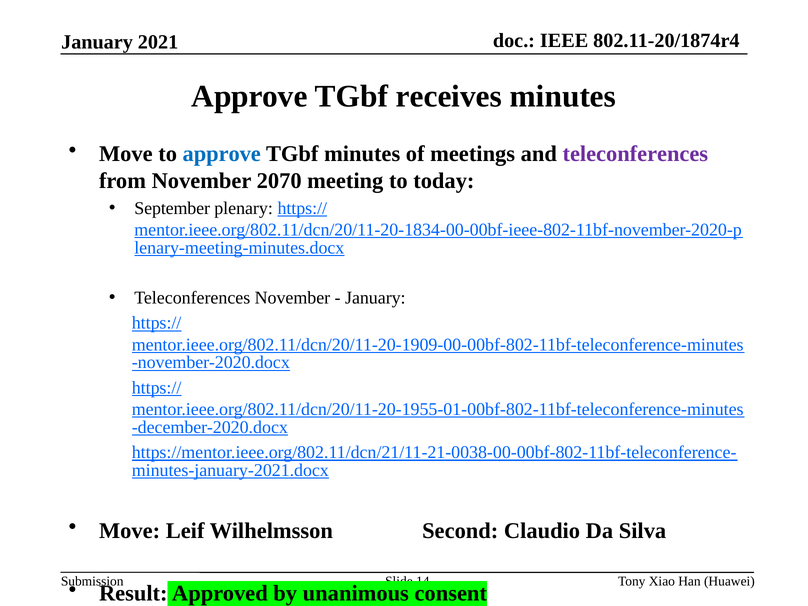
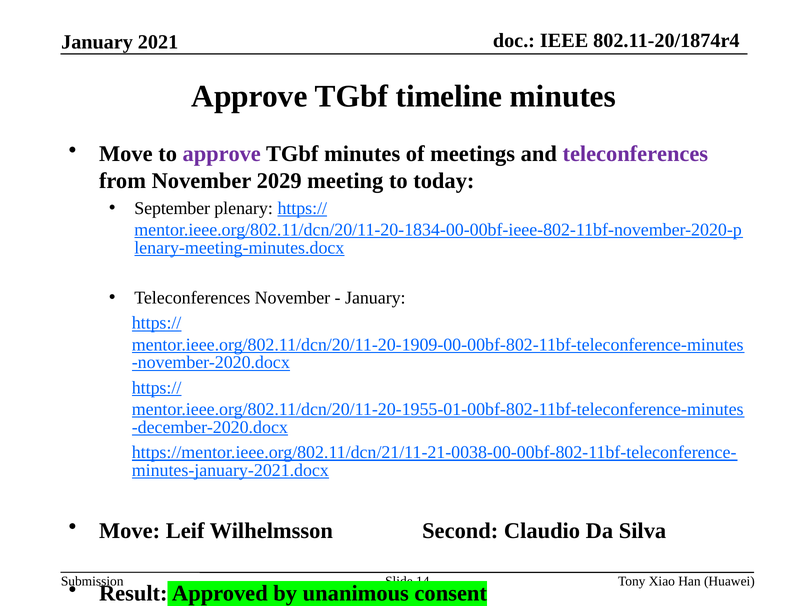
receives: receives -> timeline
approve at (222, 154) colour: blue -> purple
2070: 2070 -> 2029
